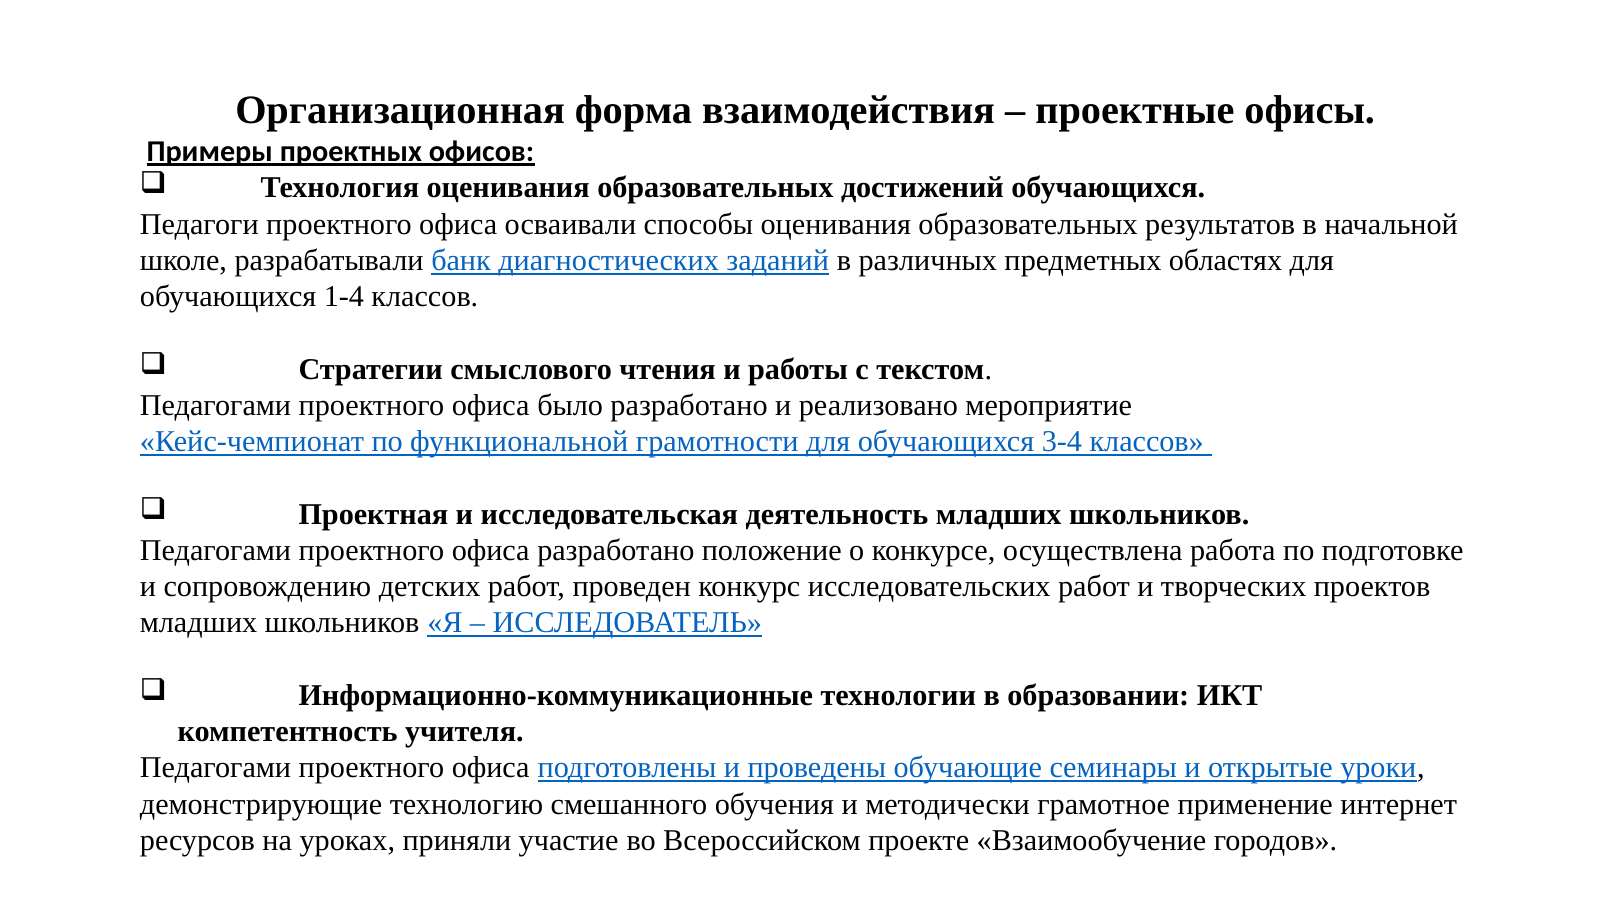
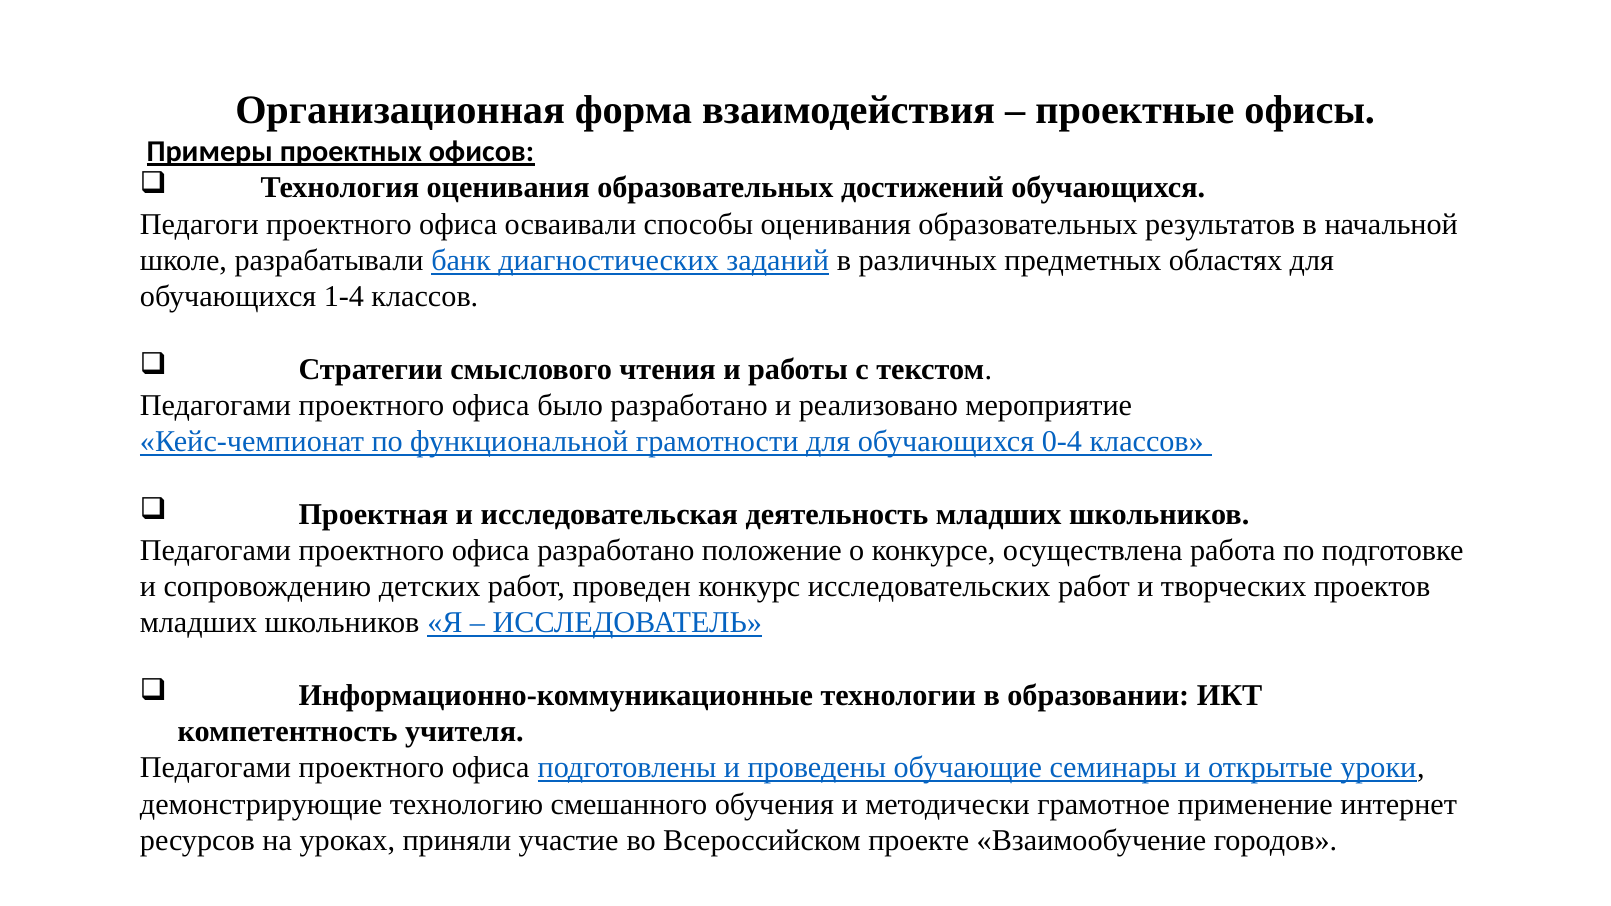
3-4: 3-4 -> 0-4
